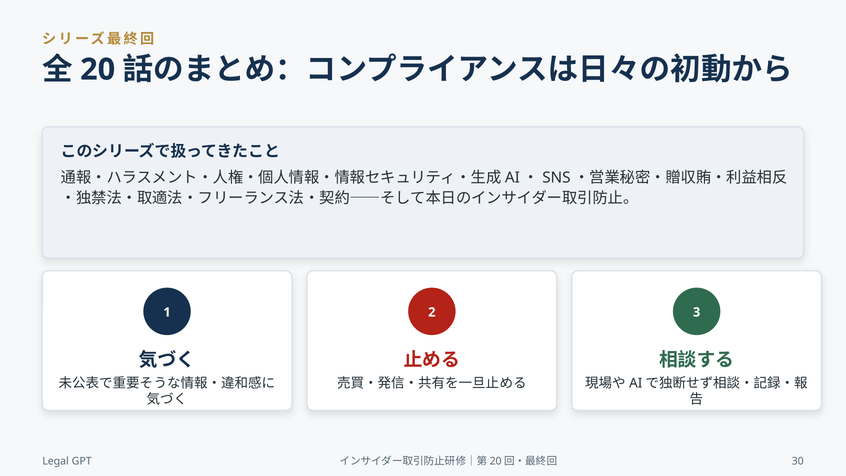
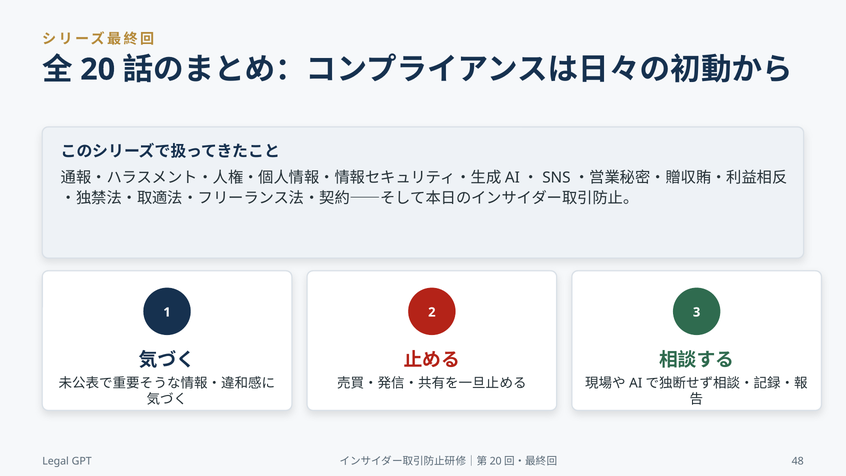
30: 30 -> 48
